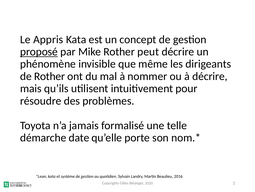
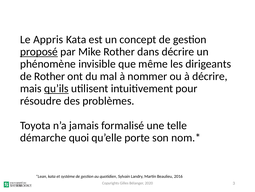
peut: peut -> dans
qu’ils underline: none -> present
date: date -> quoi
